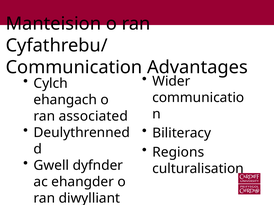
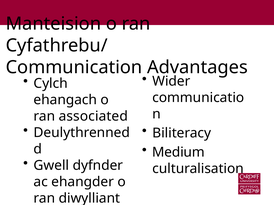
Regions: Regions -> Medium
